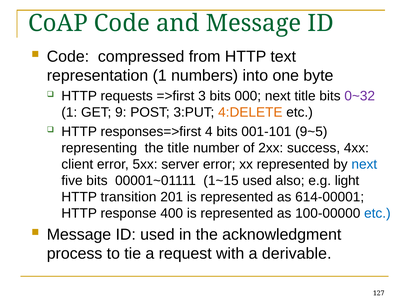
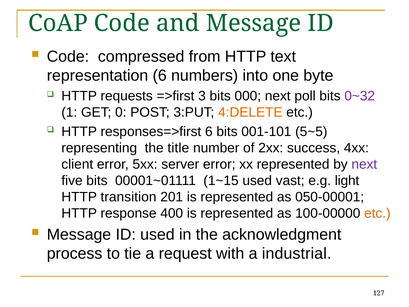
representation 1: 1 -> 6
next title: title -> poll
9: 9 -> 0
responses=>first 4: 4 -> 6
9~5: 9~5 -> 5~5
next at (364, 164) colour: blue -> purple
also: also -> vast
614-00001: 614-00001 -> 050-00001
etc at (377, 213) colour: blue -> orange
derivable: derivable -> industrial
